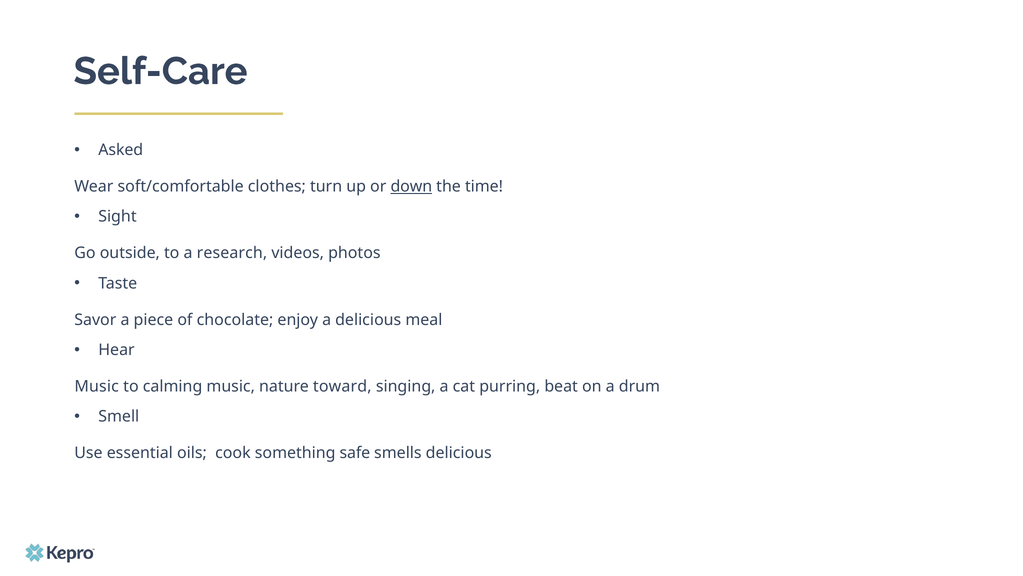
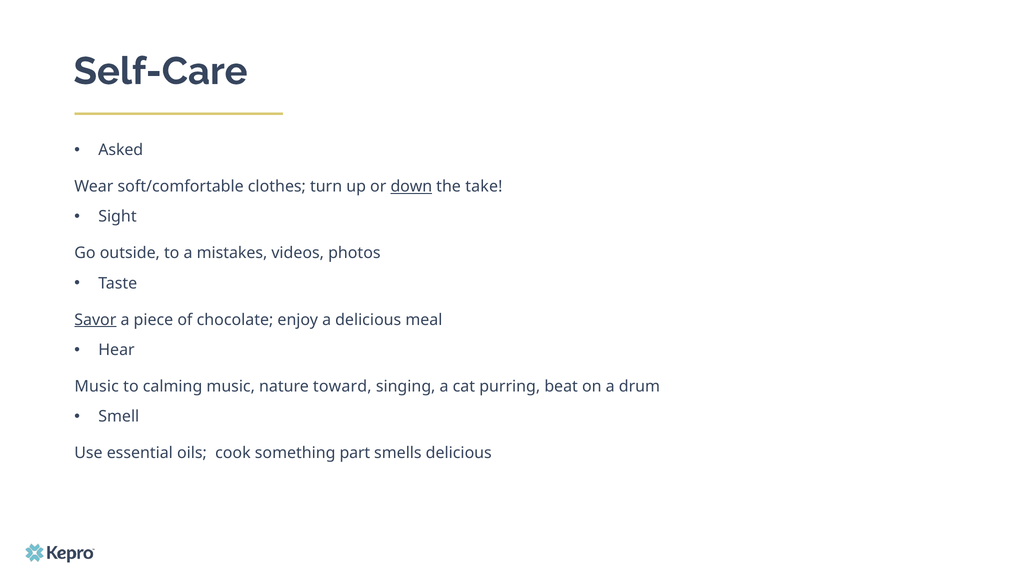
time: time -> take
research: research -> mistakes
Savor underline: none -> present
safe: safe -> part
